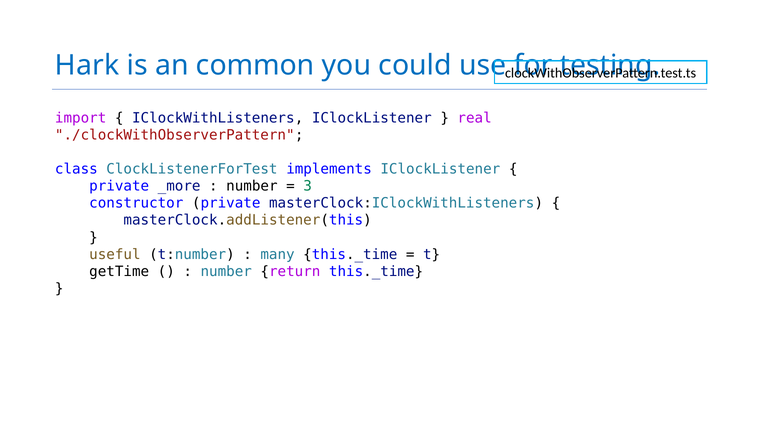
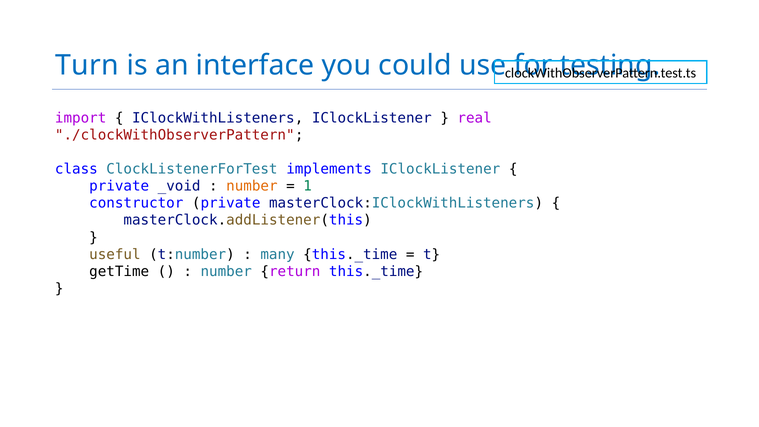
Hark: Hark -> Turn
common: common -> interface
_more: _more -> _void
number at (252, 186) colour: black -> orange
3: 3 -> 1
